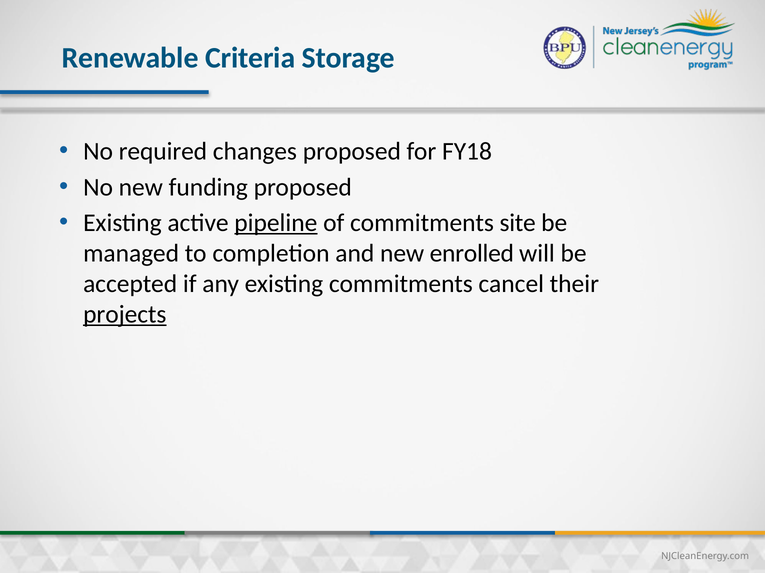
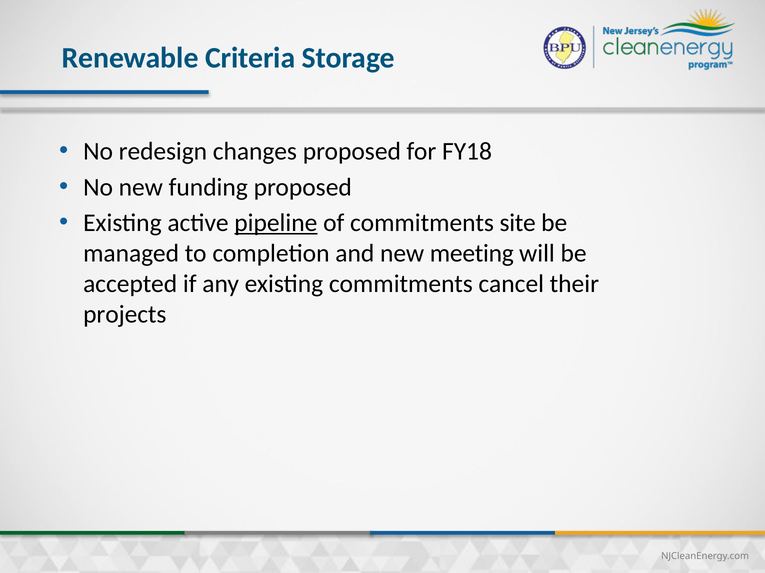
required: required -> redesign
enrolled: enrolled -> meeting
projects underline: present -> none
